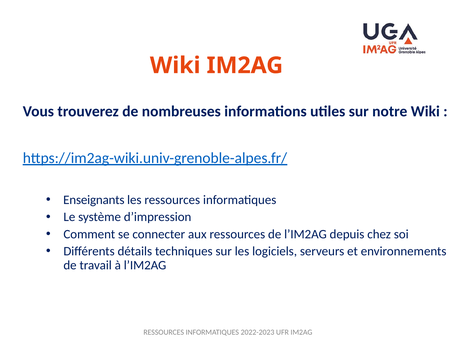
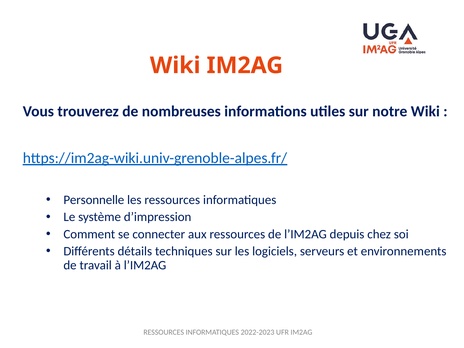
Enseignants: Enseignants -> Personnelle
